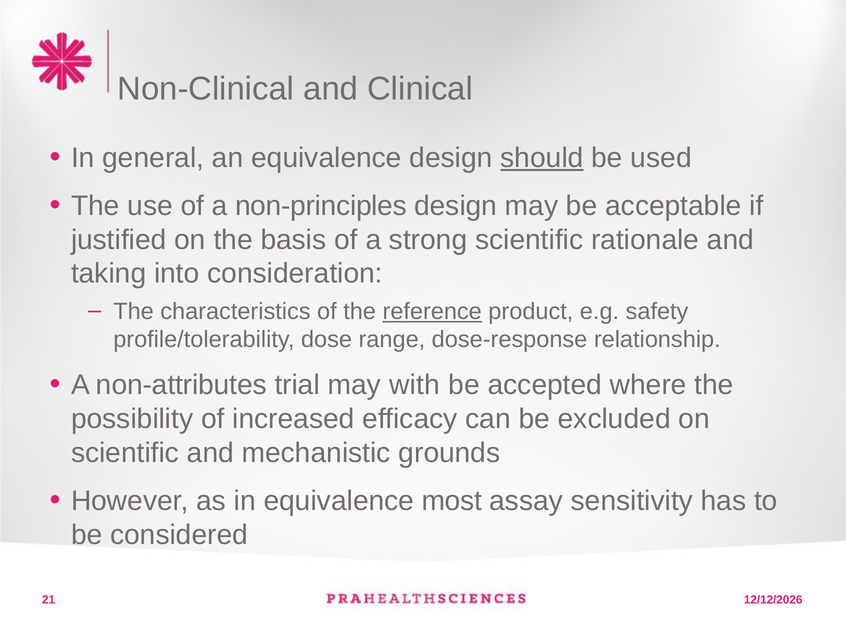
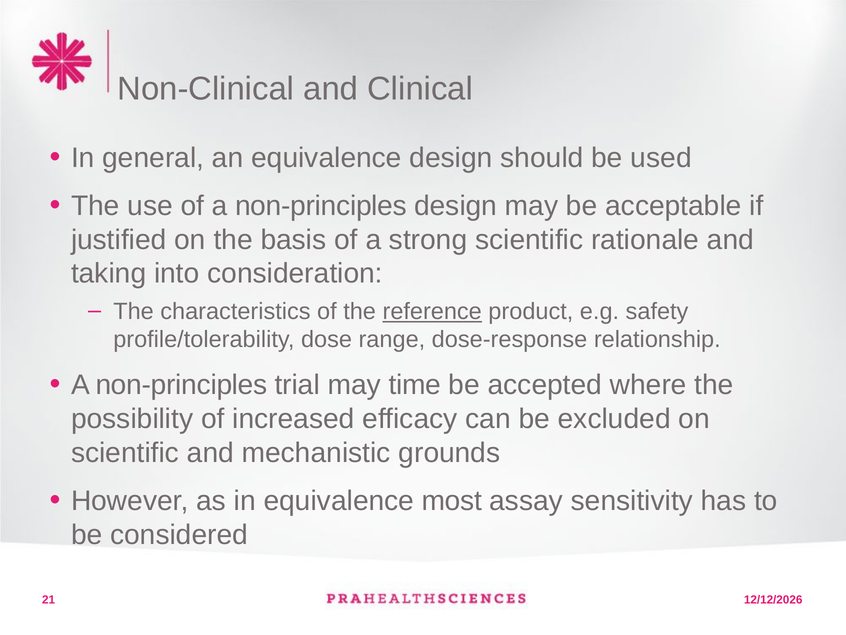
should underline: present -> none
non-attributes at (181, 385): non-attributes -> non-principles
with: with -> time
